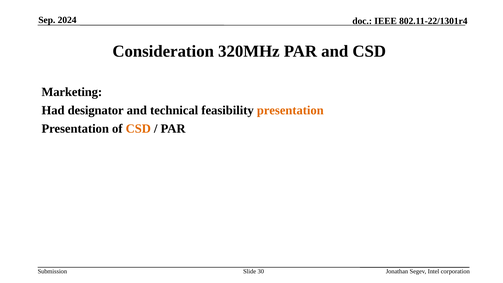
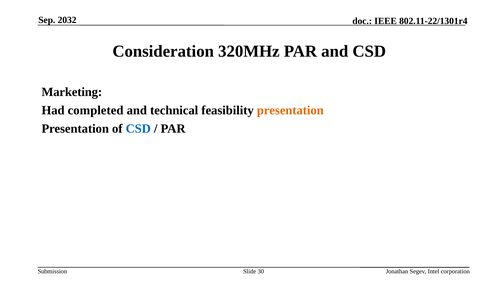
2024: 2024 -> 2032
designator: designator -> completed
CSD at (138, 129) colour: orange -> blue
